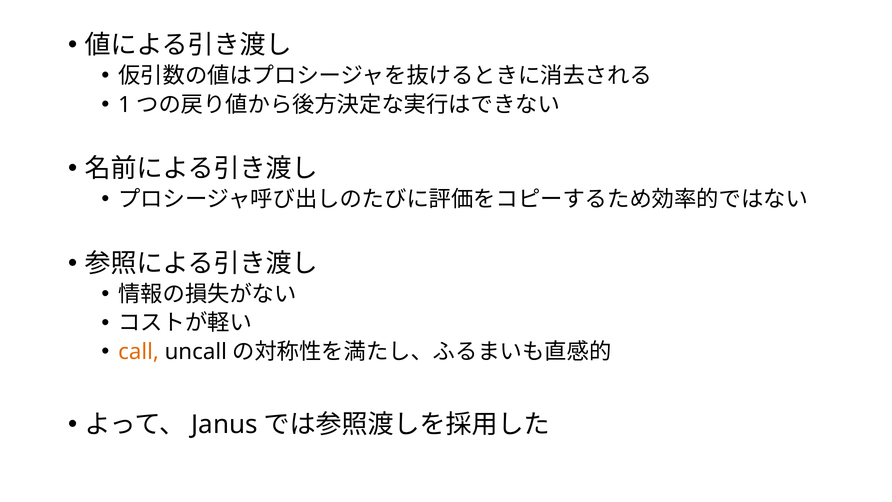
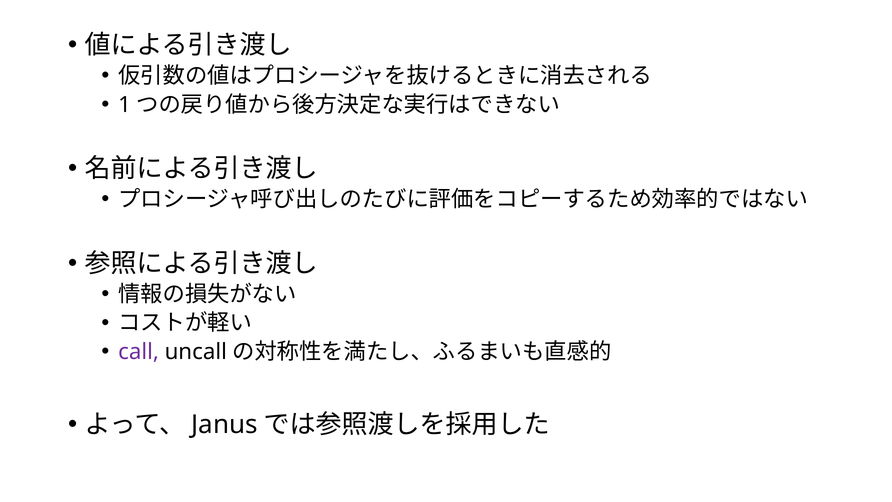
call colour: orange -> purple
